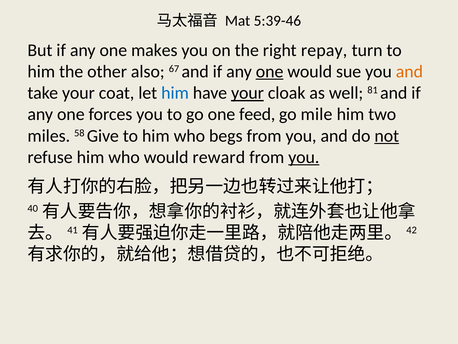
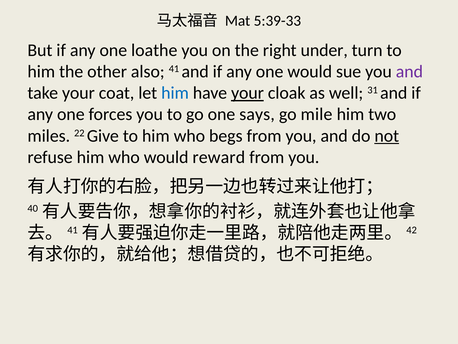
5:39-46: 5:39-46 -> 5:39-33
makes: makes -> loathe
repay: repay -> under
67: 67 -> 41
one at (270, 71) underline: present -> none
and at (409, 71) colour: orange -> purple
81: 81 -> 31
feed: feed -> says
58: 58 -> 22
you at (304, 157) underline: present -> none
